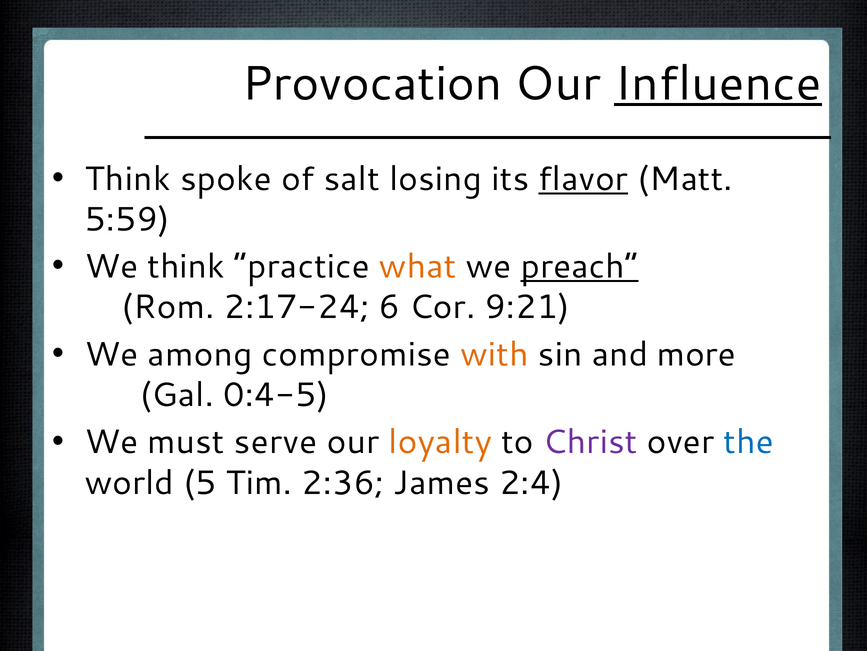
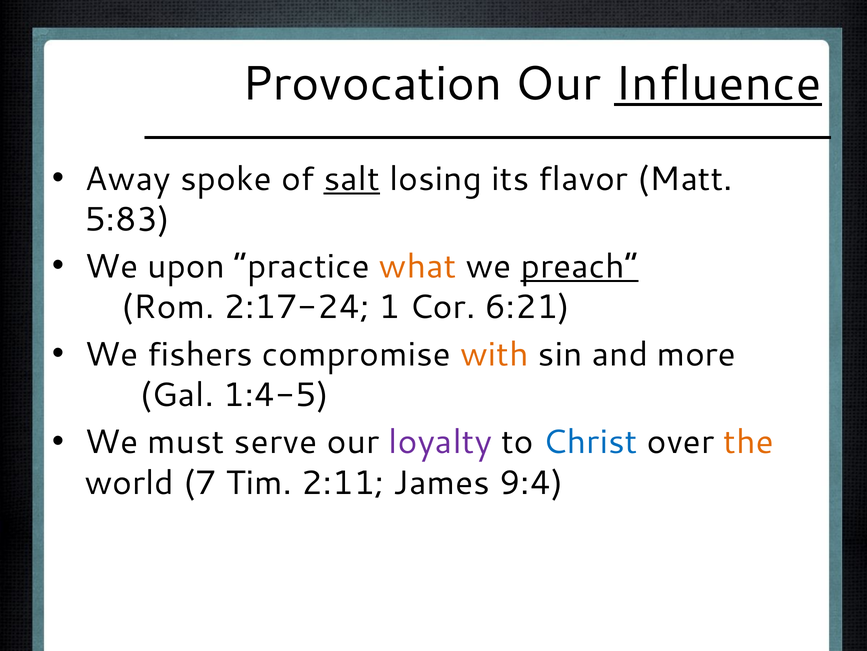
Think at (128, 179): Think -> Away
salt underline: none -> present
flavor underline: present -> none
5:59: 5:59 -> 5:83
We think: think -> upon
6: 6 -> 1
9:21: 9:21 -> 6:21
among: among -> fishers
0:4-5: 0:4-5 -> 1:4-5
loyalty colour: orange -> purple
Christ colour: purple -> blue
the colour: blue -> orange
5: 5 -> 7
2:36: 2:36 -> 2:11
2:4: 2:4 -> 9:4
